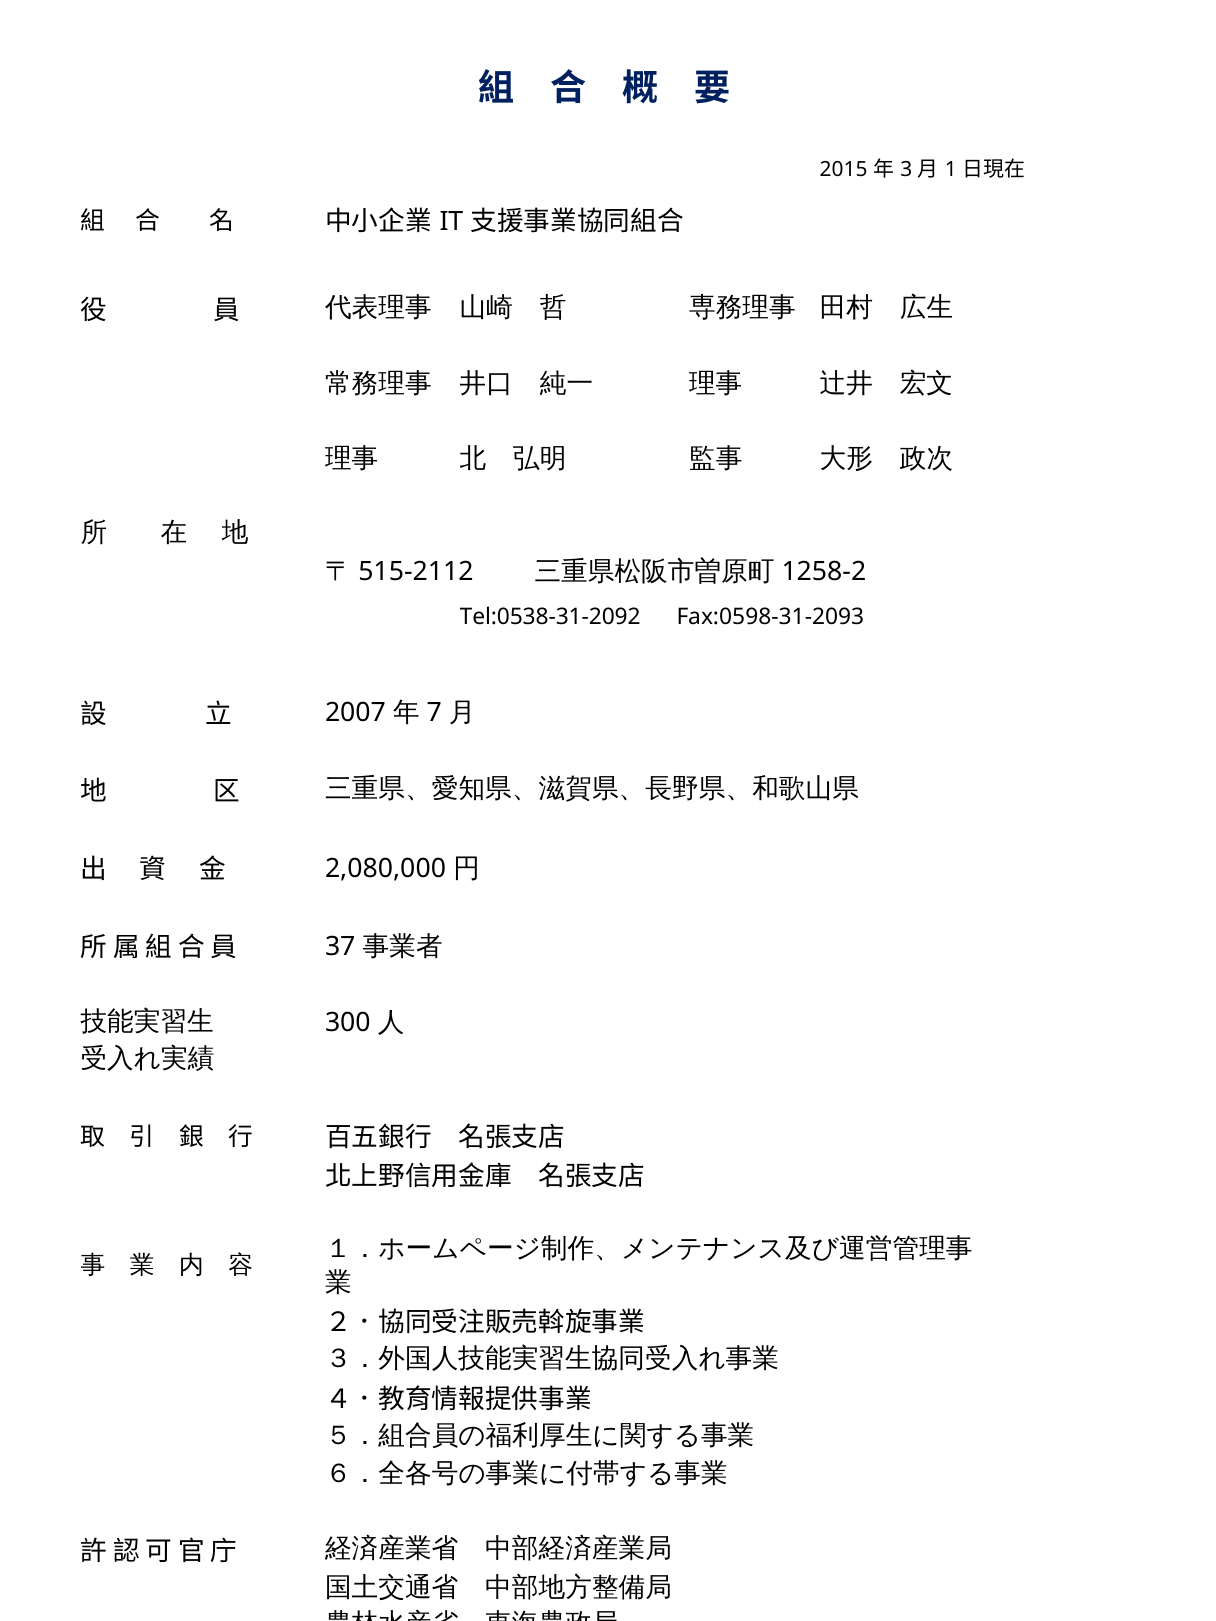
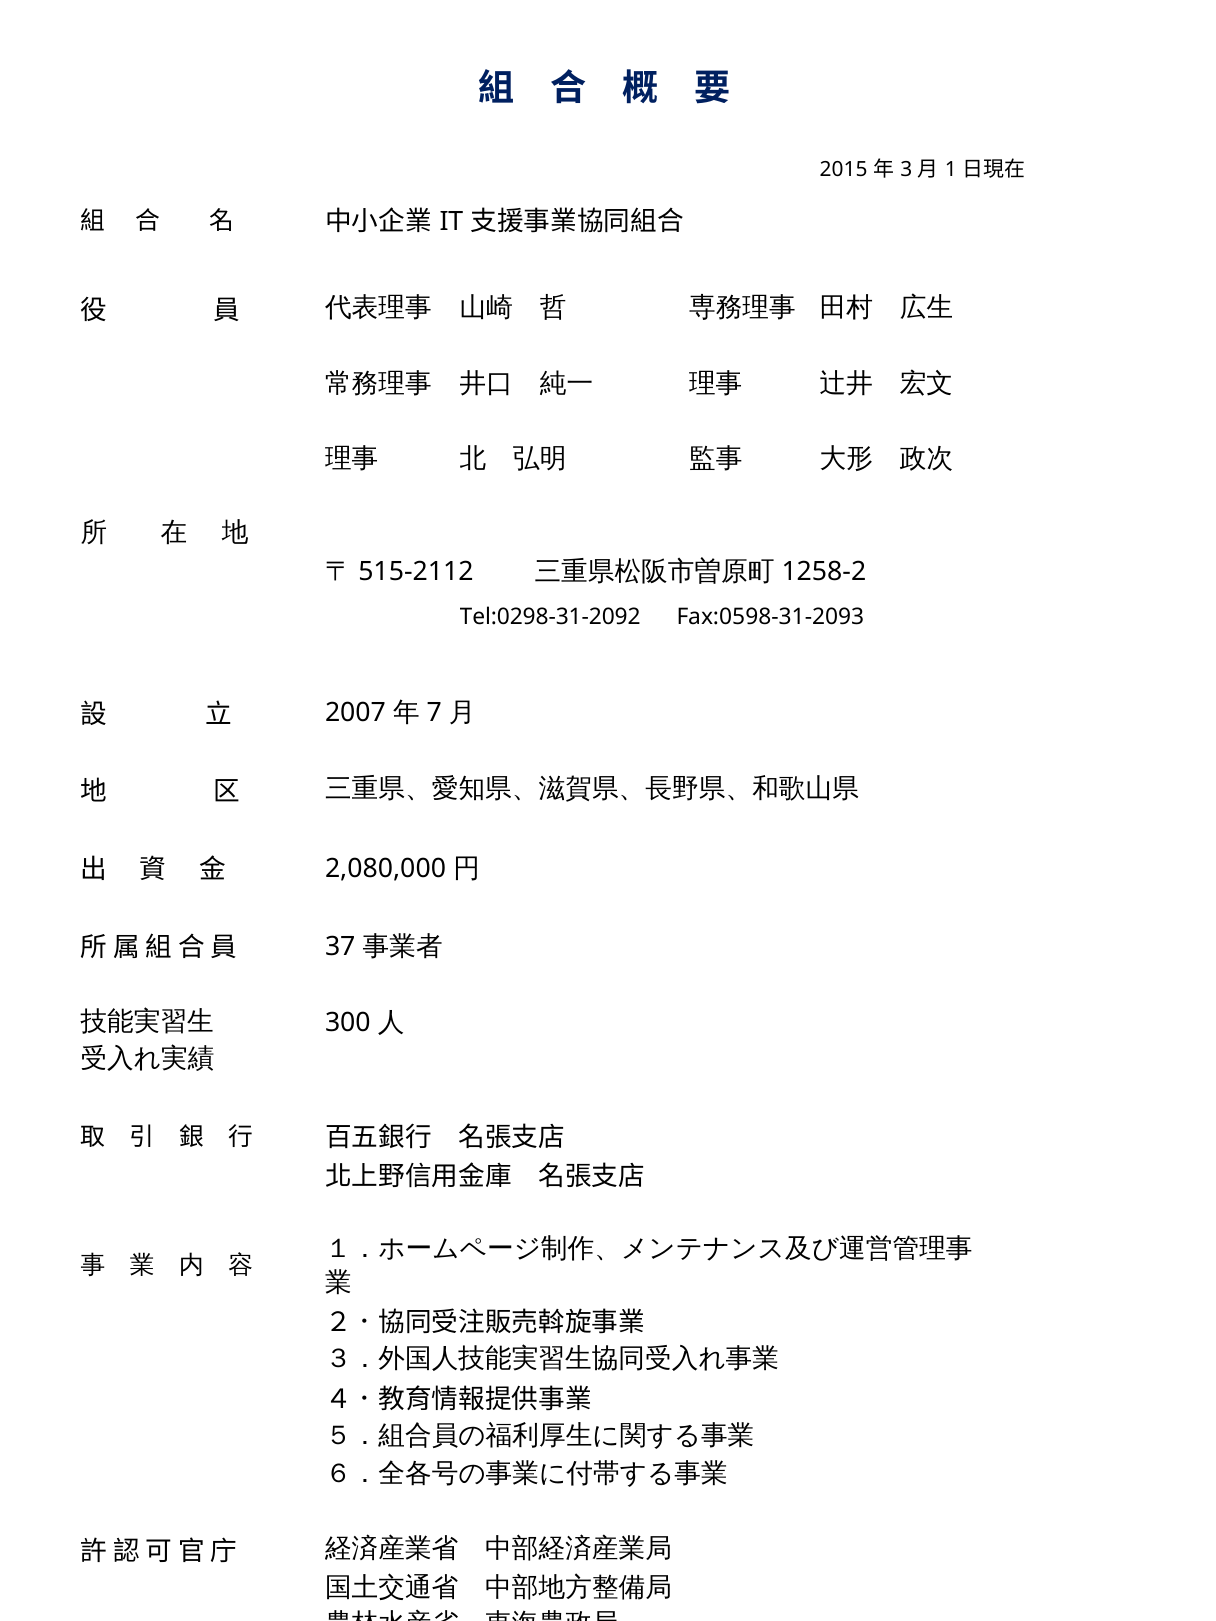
Tel:0538-31-2092: Tel:0538-31-2092 -> Tel:0298-31-2092
